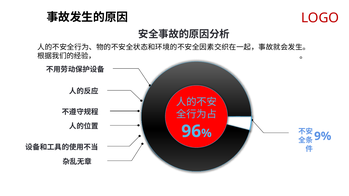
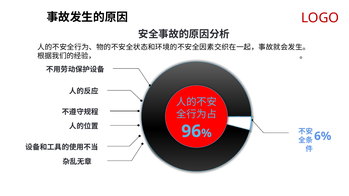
9%: 9% -> 6%
